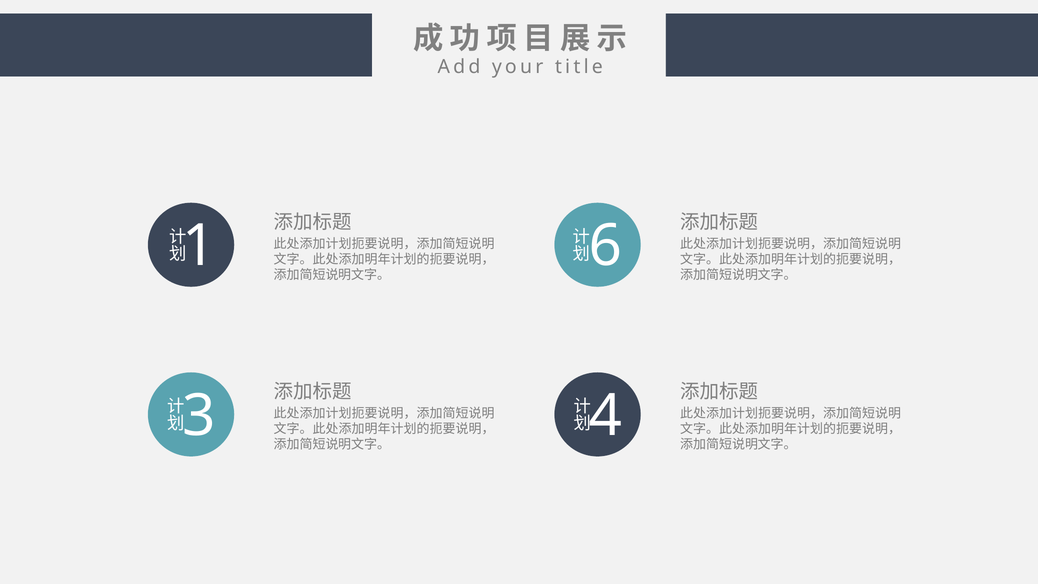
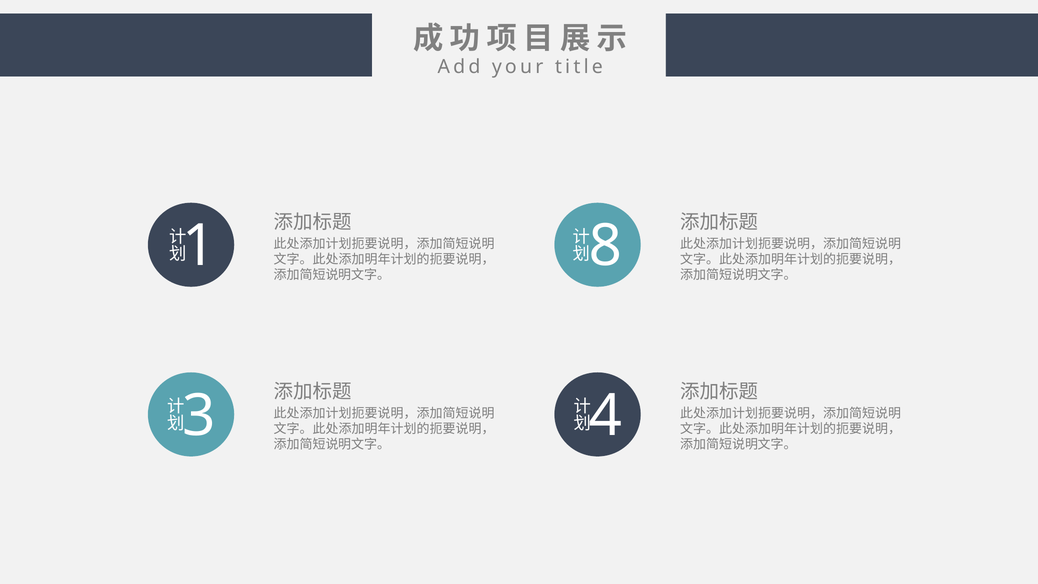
6: 6 -> 8
